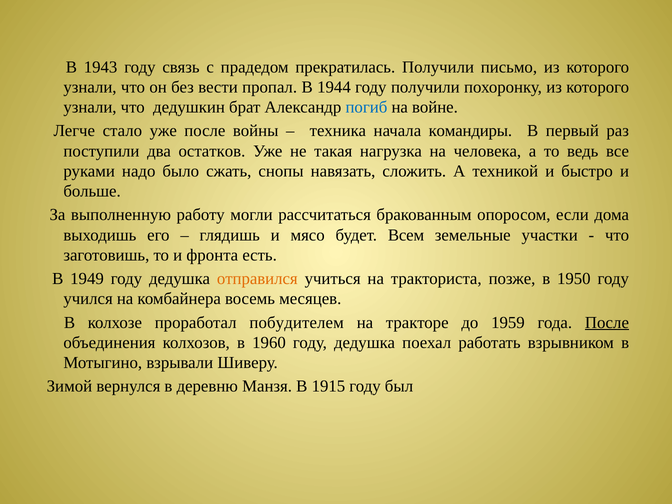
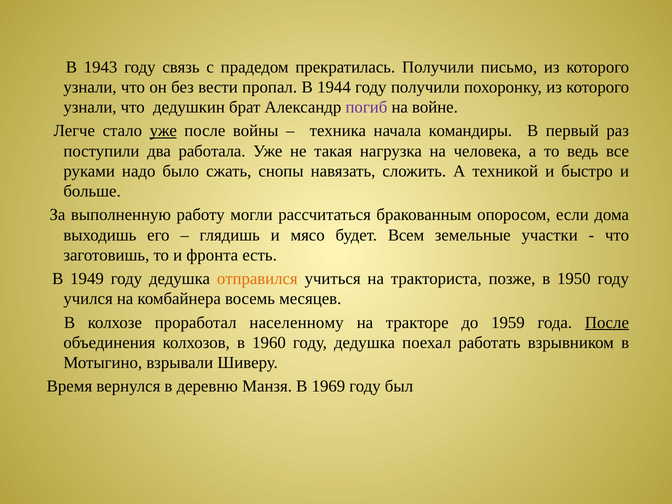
погиб colour: blue -> purple
уже at (163, 131) underline: none -> present
остатков: остатков -> работала
побудителем: побудителем -> населенному
Зимой: Зимой -> Время
1915: 1915 -> 1969
